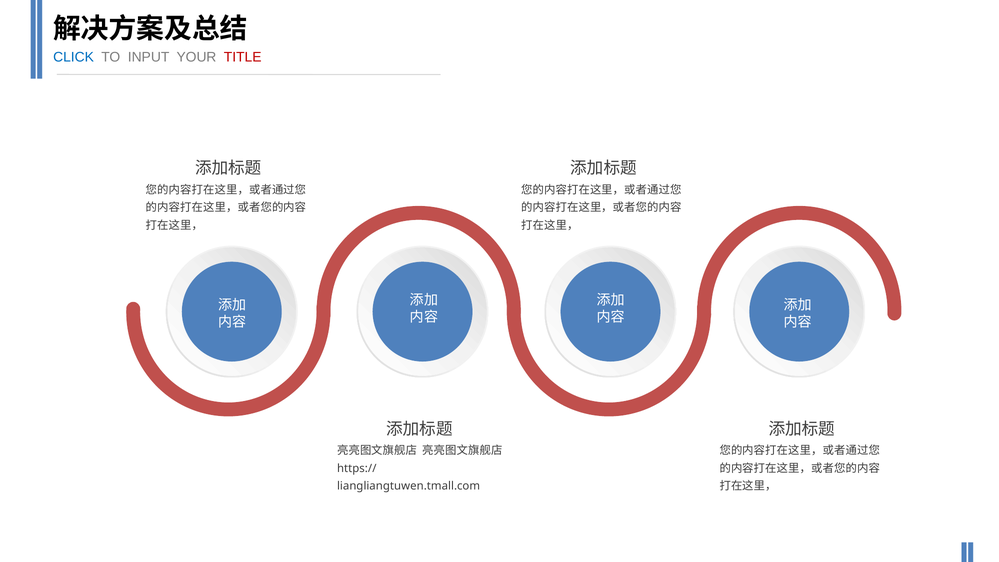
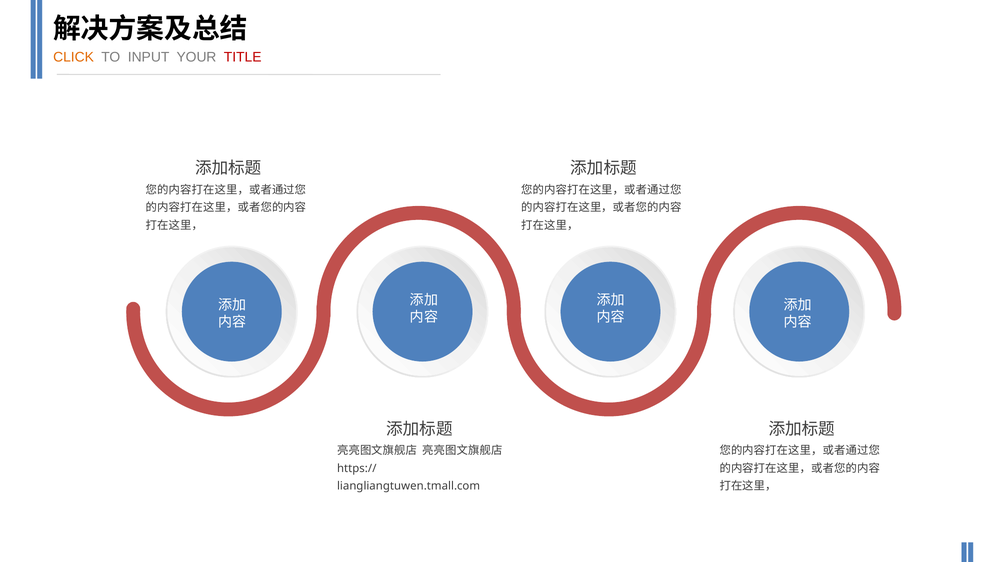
CLICK colour: blue -> orange
